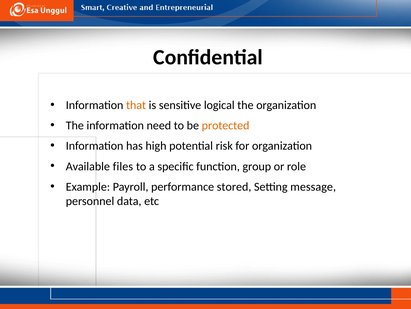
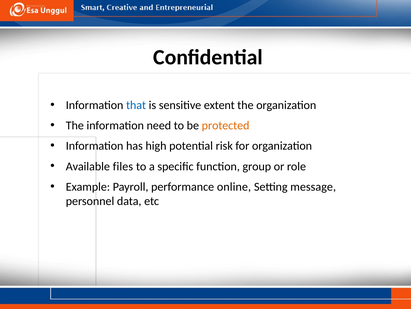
that colour: orange -> blue
logical: logical -> extent
stored: stored -> online
